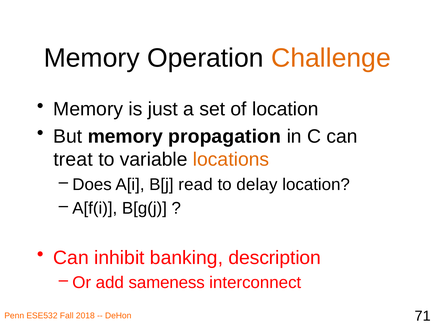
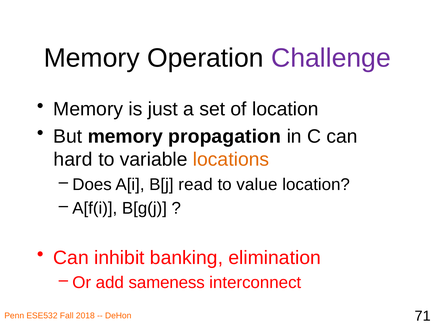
Challenge colour: orange -> purple
treat: treat -> hard
delay: delay -> value
description: description -> elimination
